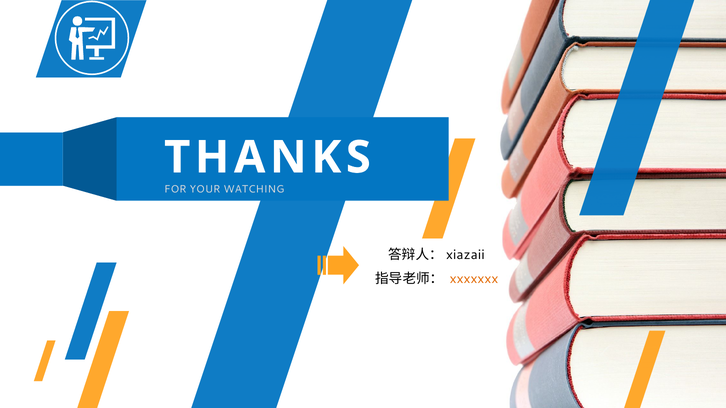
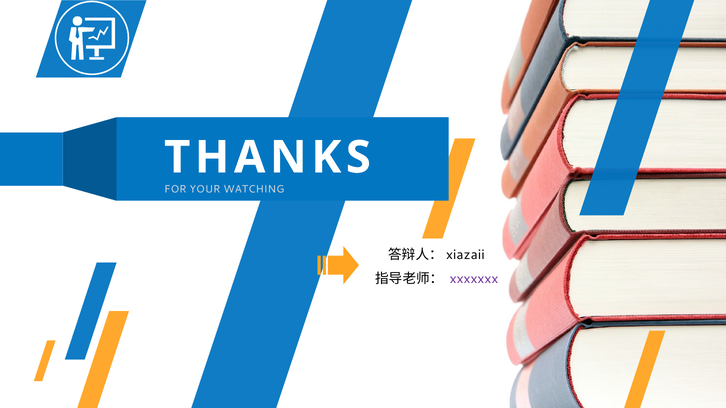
xxxxxxx colour: orange -> purple
